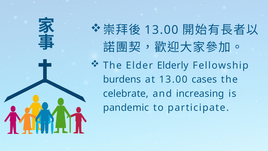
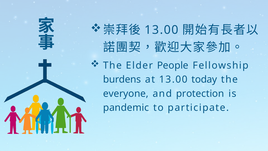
Elderly: Elderly -> People
cases: cases -> today
celebrate: celebrate -> everyone
increasing: increasing -> protection
